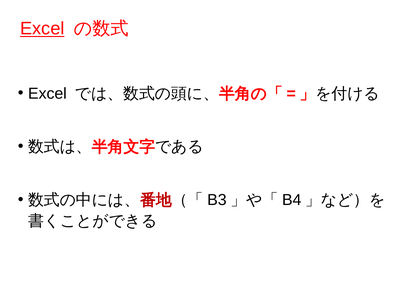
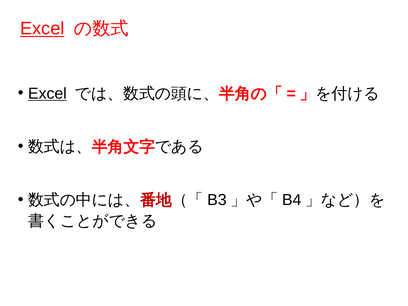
Excel at (47, 94) underline: none -> present
